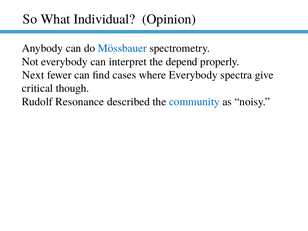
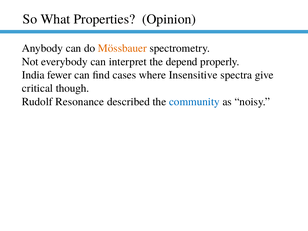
Individual: Individual -> Properties
Mössbauer colour: blue -> orange
Next: Next -> India
where Everybody: Everybody -> Insensitive
